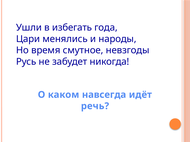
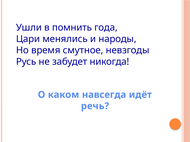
избегать: избегать -> помнить
